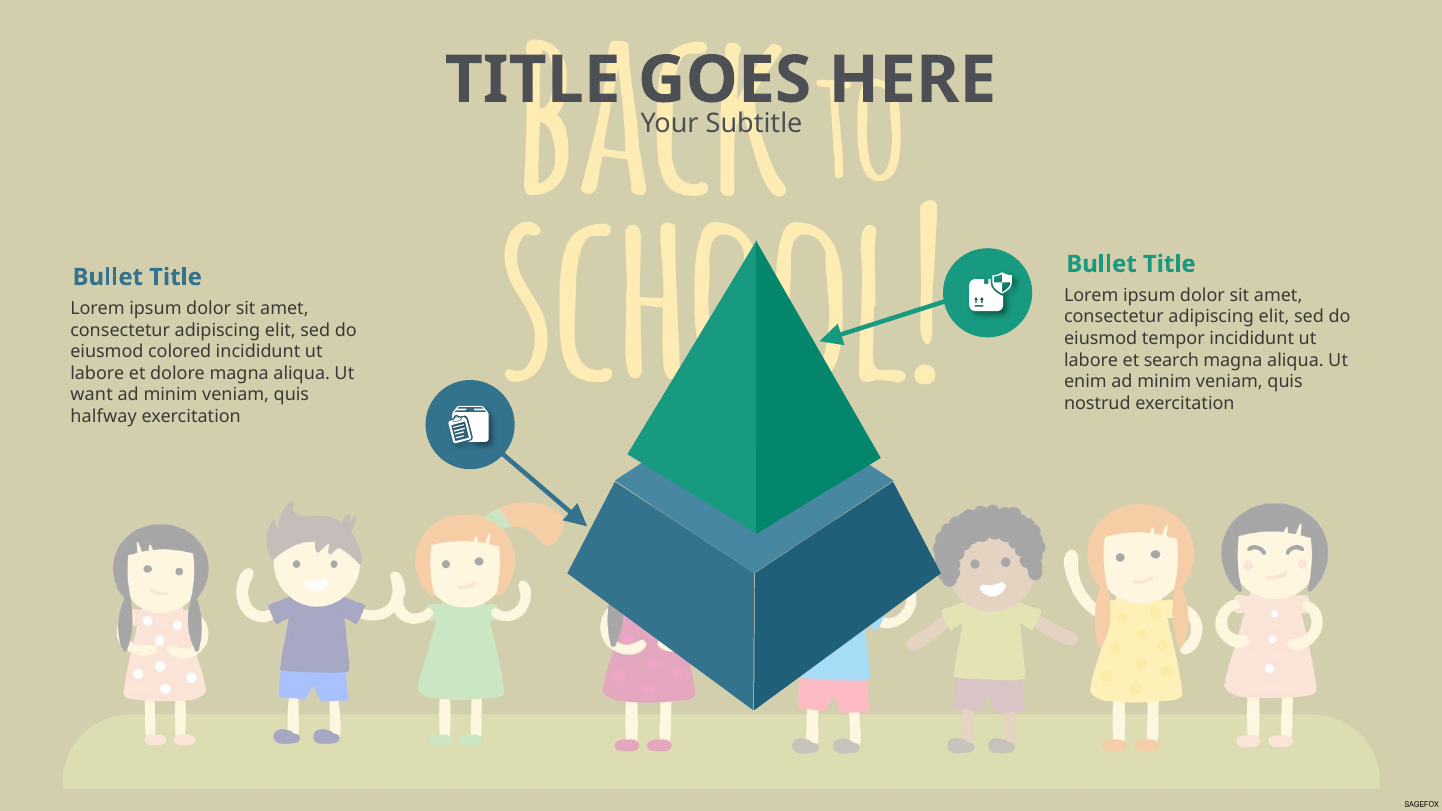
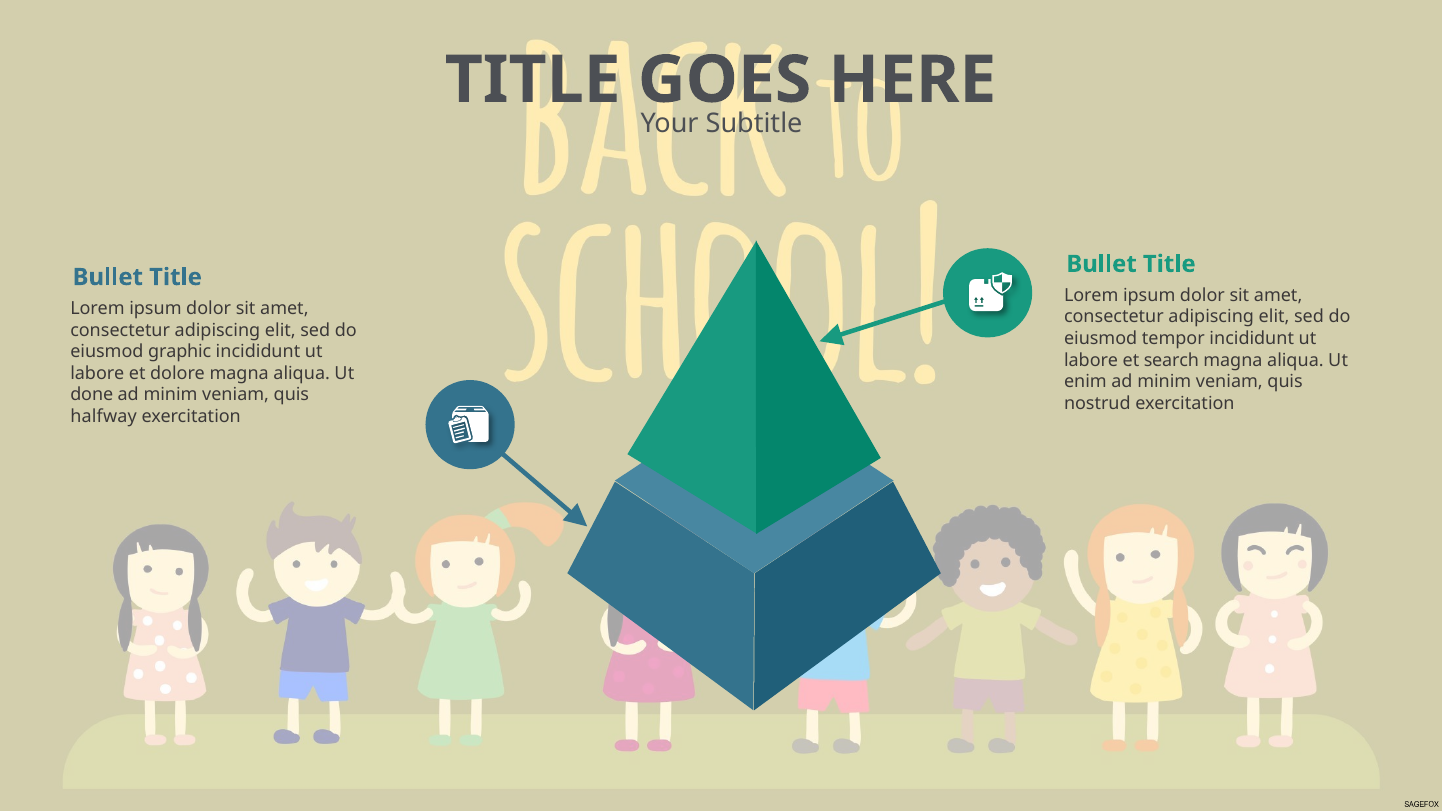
colored: colored -> graphic
want: want -> done
